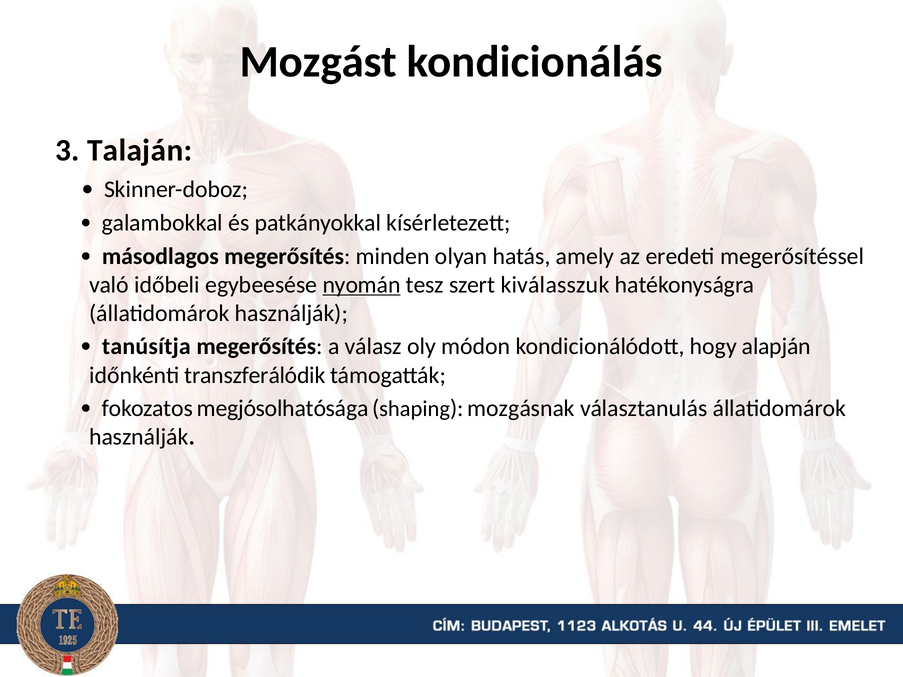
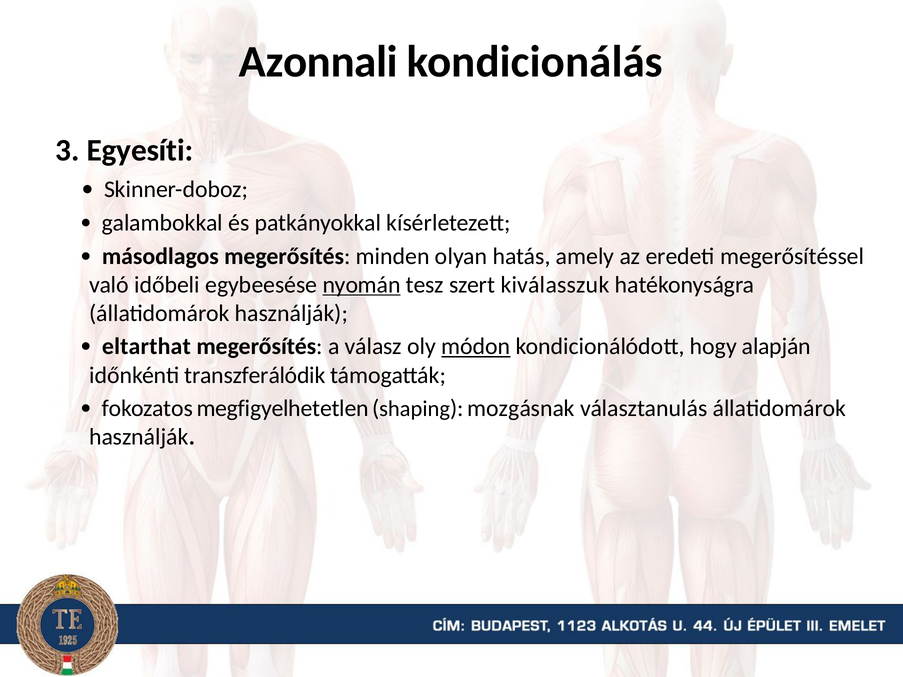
Mozgást: Mozgást -> Azonnali
Talaján: Talaján -> Egyesíti
tanúsítja: tanúsítja -> eltarthat
módon underline: none -> present
megjósolhatósága: megjósolhatósága -> megfigyelhetetlen
